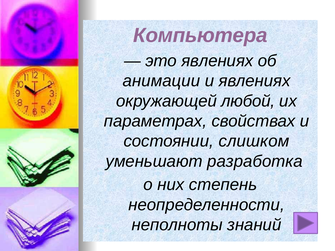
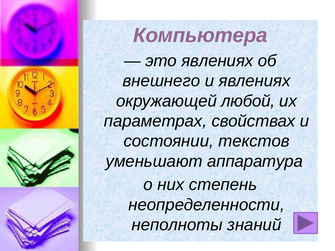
анимации: анимации -> внешнего
слишком: слишком -> текстов
разработка: разработка -> аппаратура
